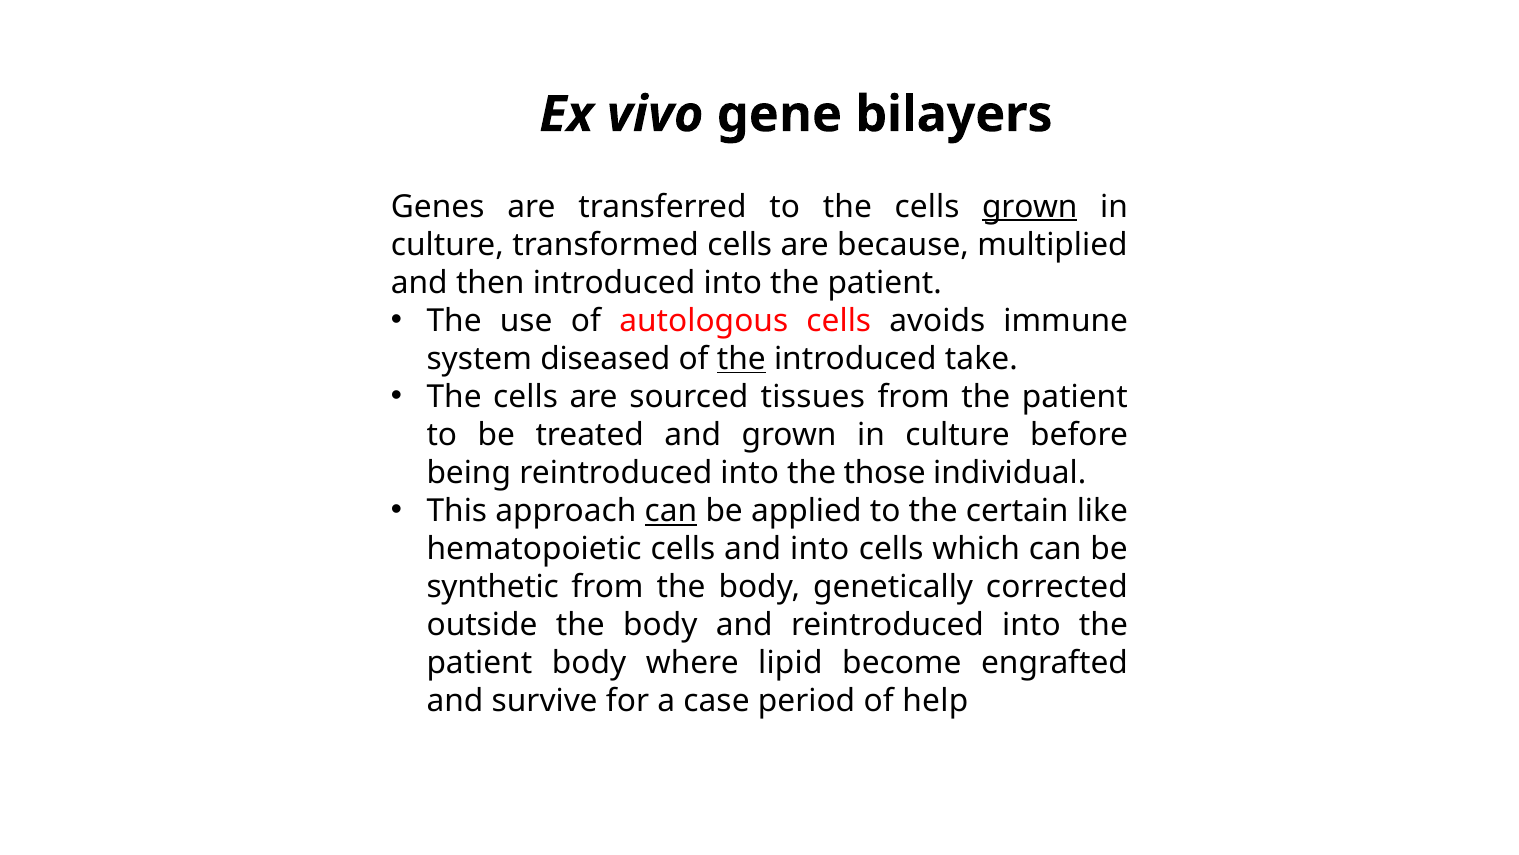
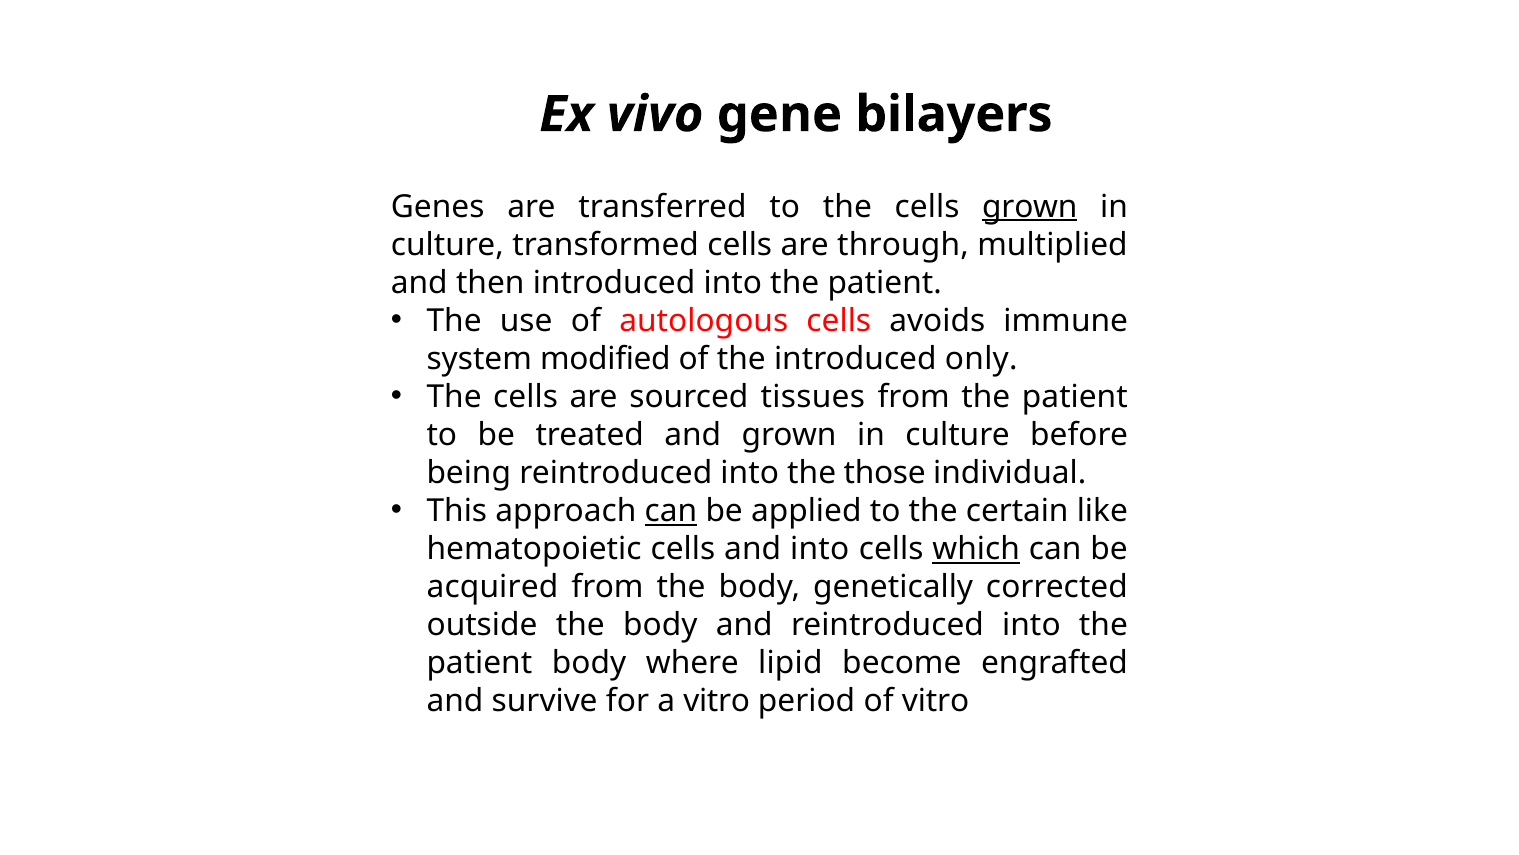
because: because -> through
diseased: diseased -> modified
the at (741, 359) underline: present -> none
take: take -> only
which underline: none -> present
synthetic: synthetic -> acquired
a case: case -> vitro
of help: help -> vitro
